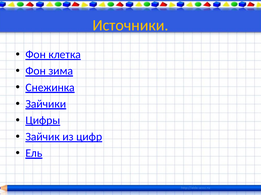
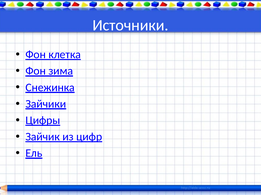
Источники colour: yellow -> white
